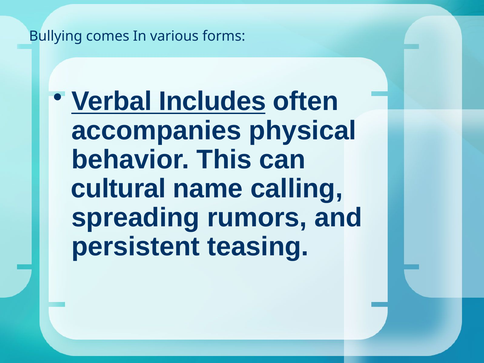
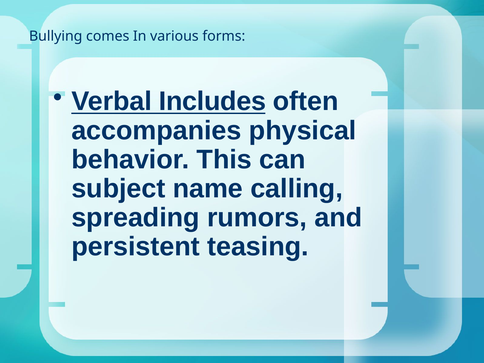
cultural: cultural -> subject
